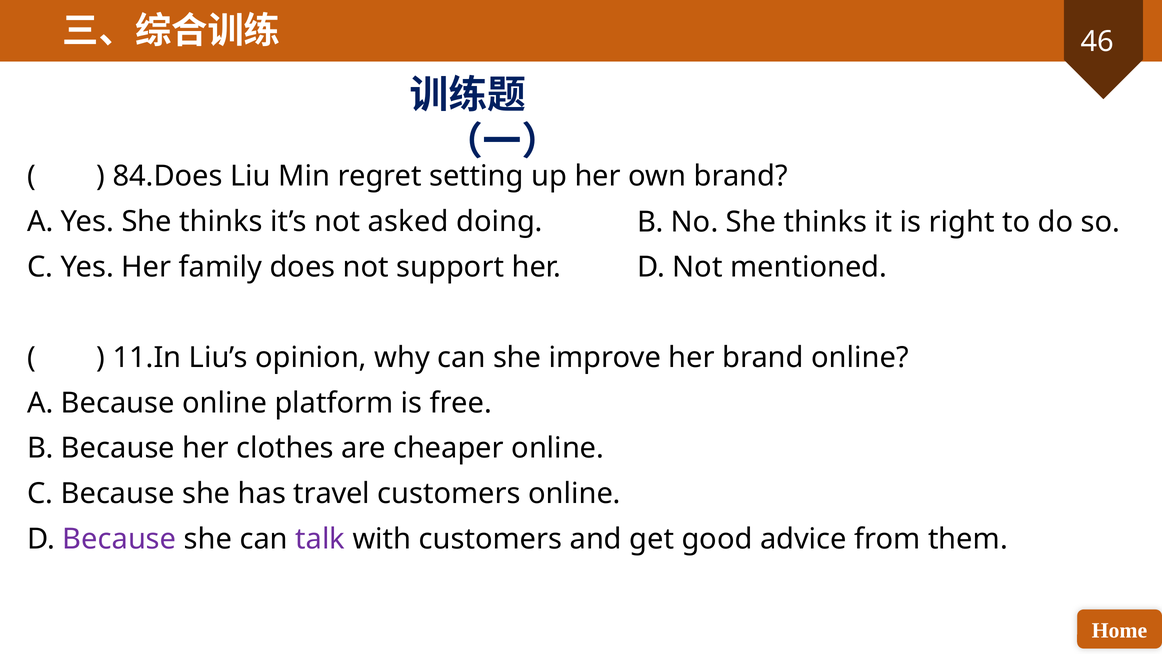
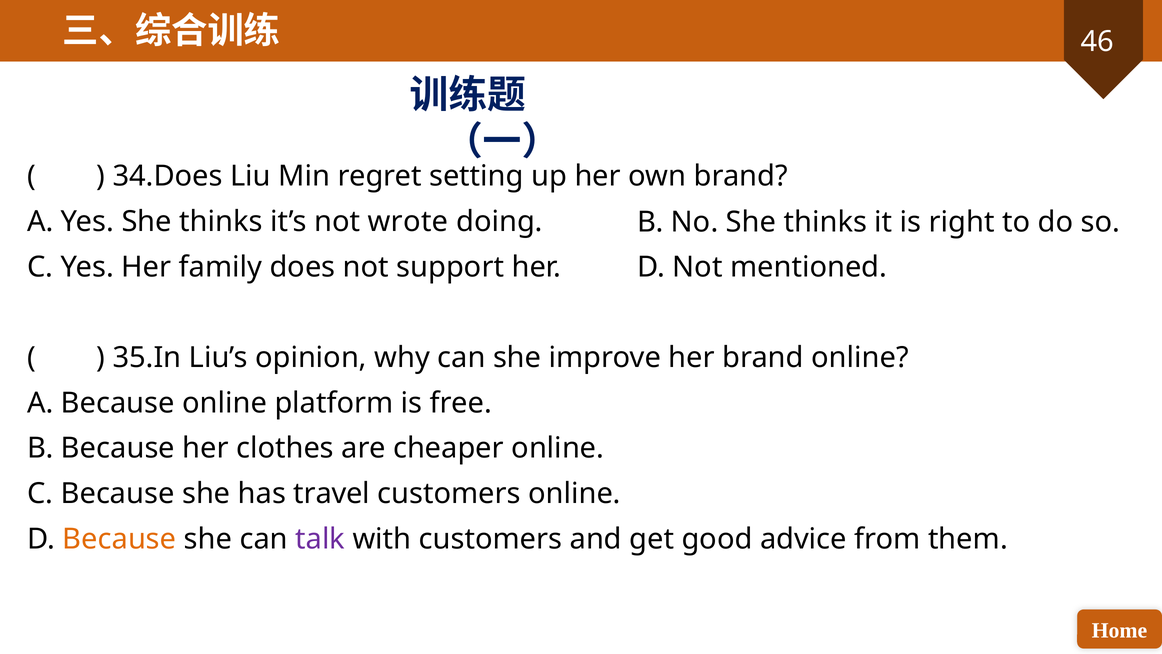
84.Does: 84.Does -> 34.Does
asked: asked -> wrote
11.In: 11.In -> 35.In
Because at (119, 539) colour: purple -> orange
